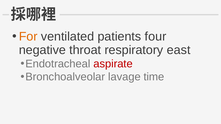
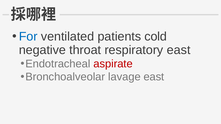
For colour: orange -> blue
four: four -> cold
lavage time: time -> east
